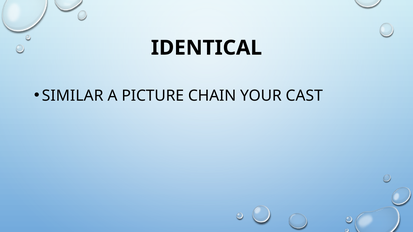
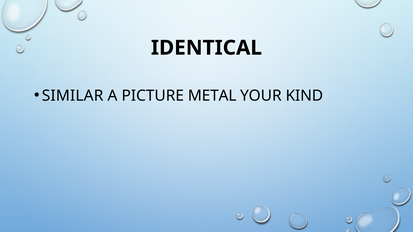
CHAIN: CHAIN -> METAL
CAST: CAST -> KIND
